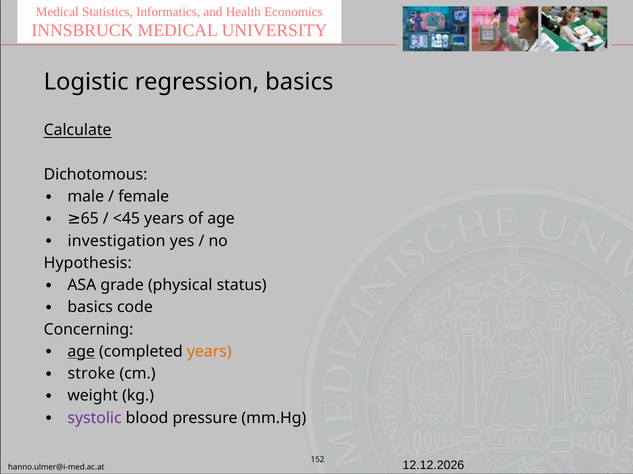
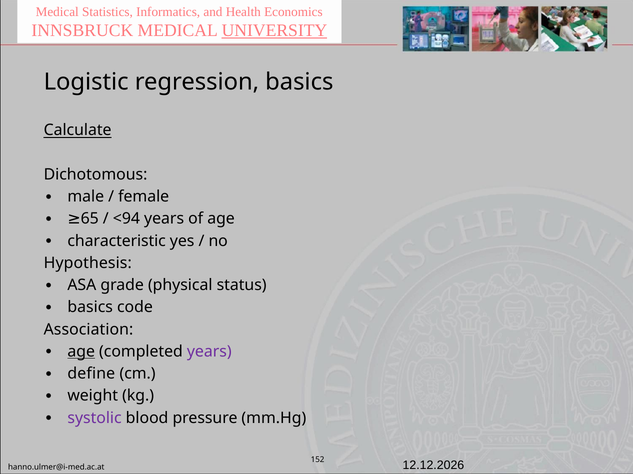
UNIVERSITY underline: none -> present
<45: <45 -> <94
investigation: investigation -> characteristic
Concerning: Concerning -> Association
years at (209, 352) colour: orange -> purple
stroke: stroke -> define
